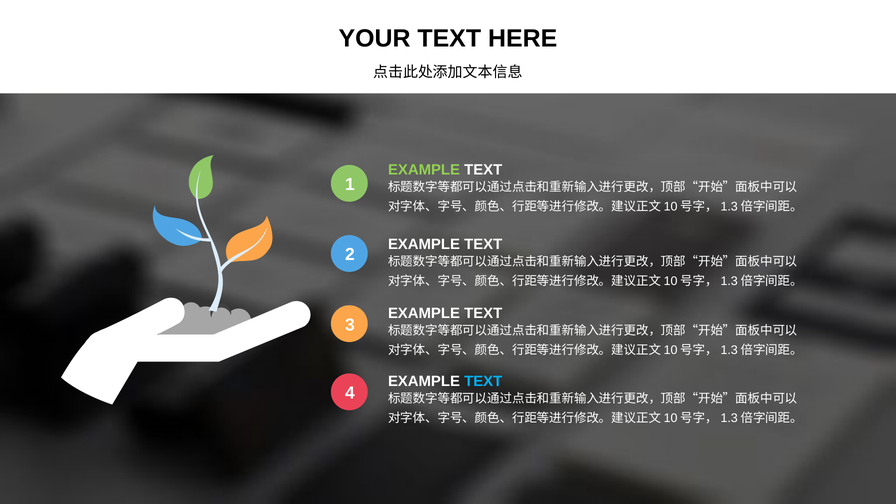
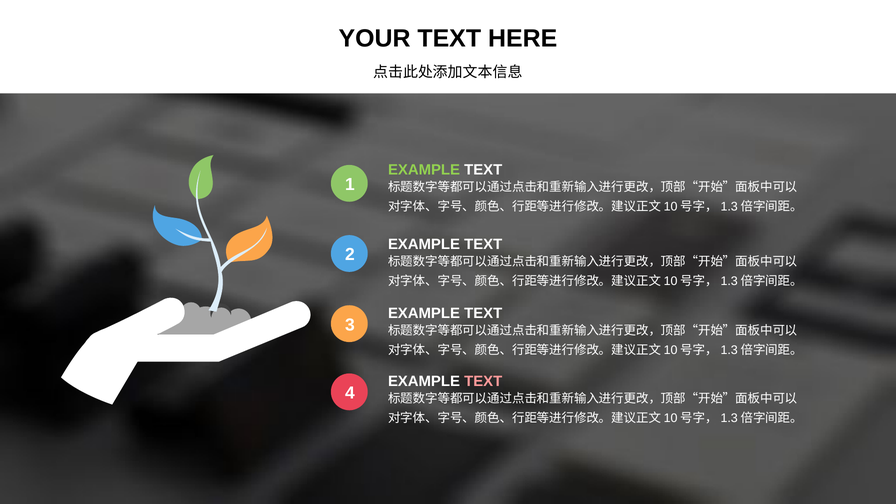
TEXT at (483, 382) colour: light blue -> pink
